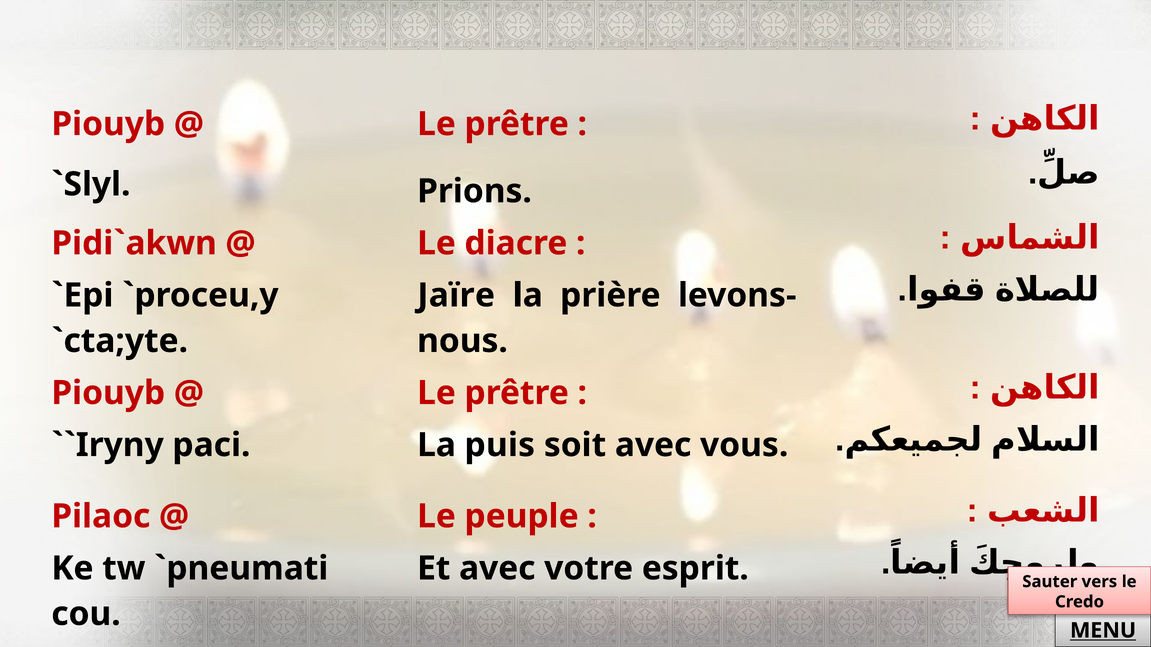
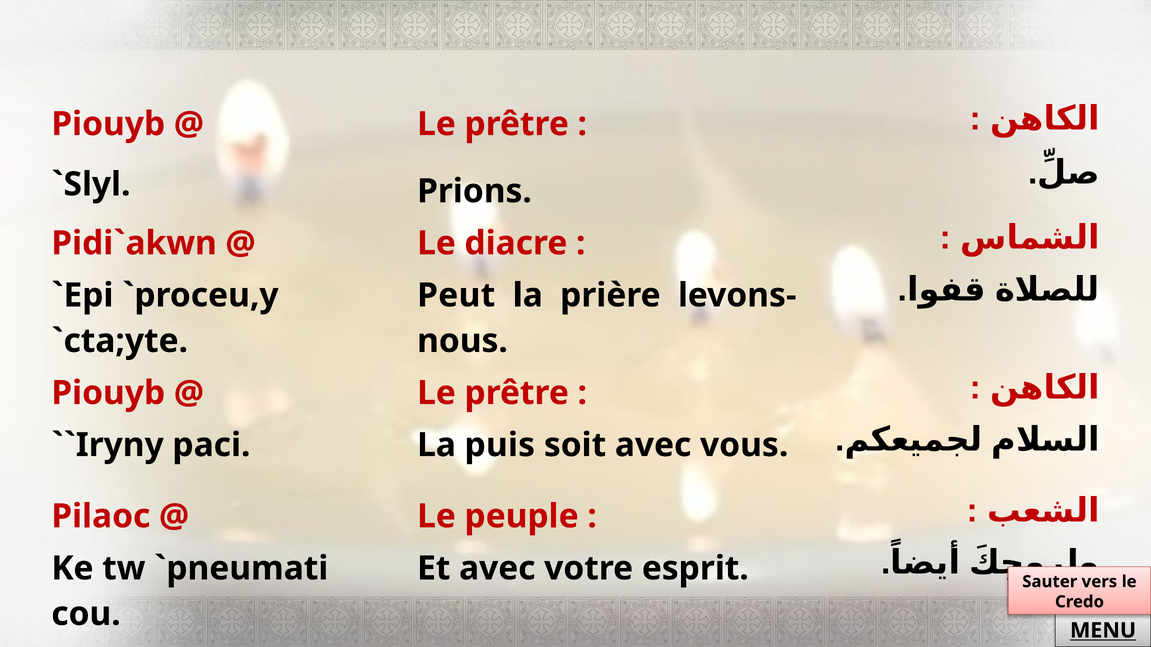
Jaïre: Jaïre -> Peut
